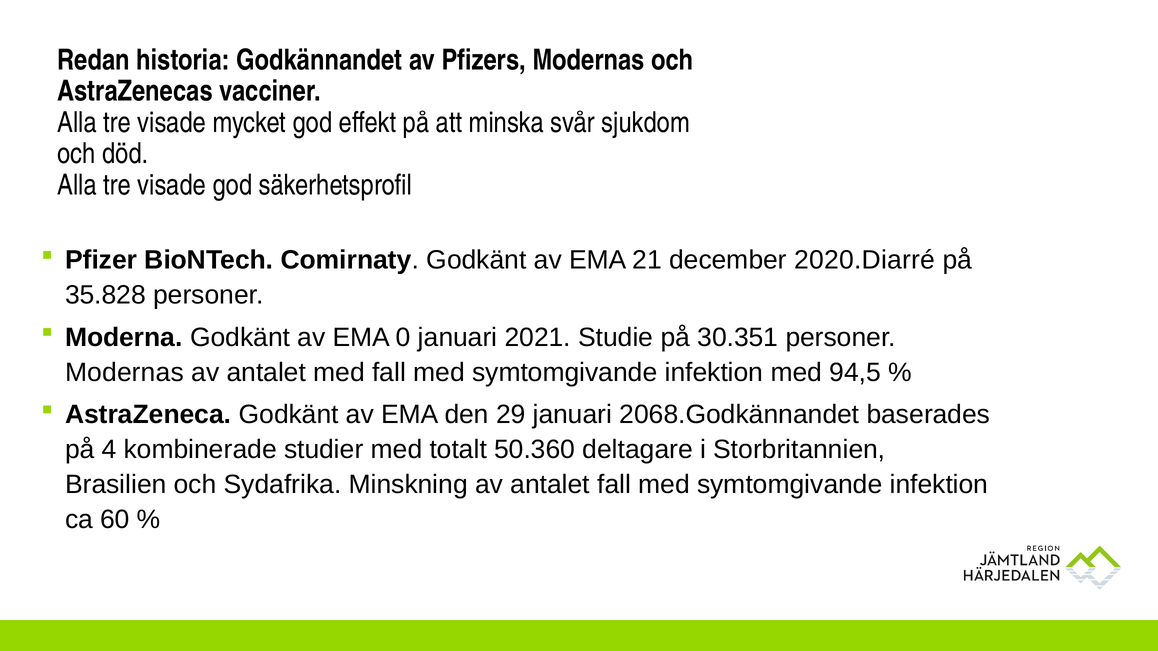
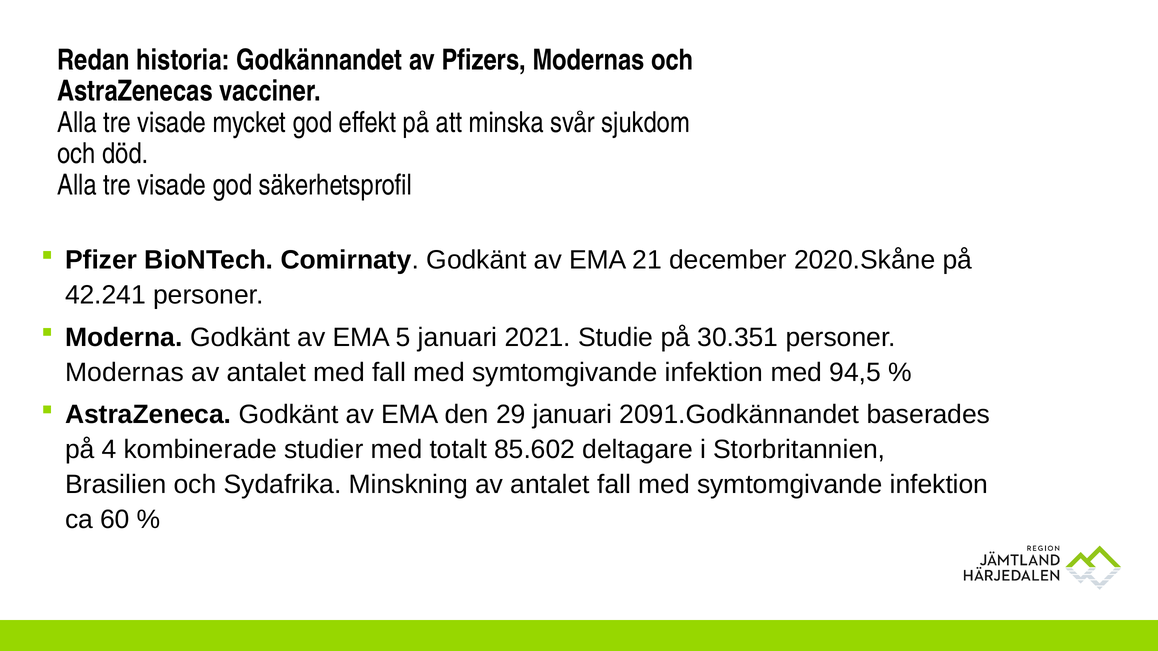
2020.Diarré: 2020.Diarré -> 2020.Skåne
35.828: 35.828 -> 42.241
0: 0 -> 5
2068.Godkännandet: 2068.Godkännandet -> 2091.Godkännandet
50.360: 50.360 -> 85.602
